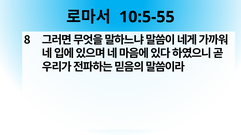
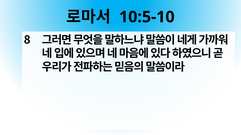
10:5-55: 10:5-55 -> 10:5-10
